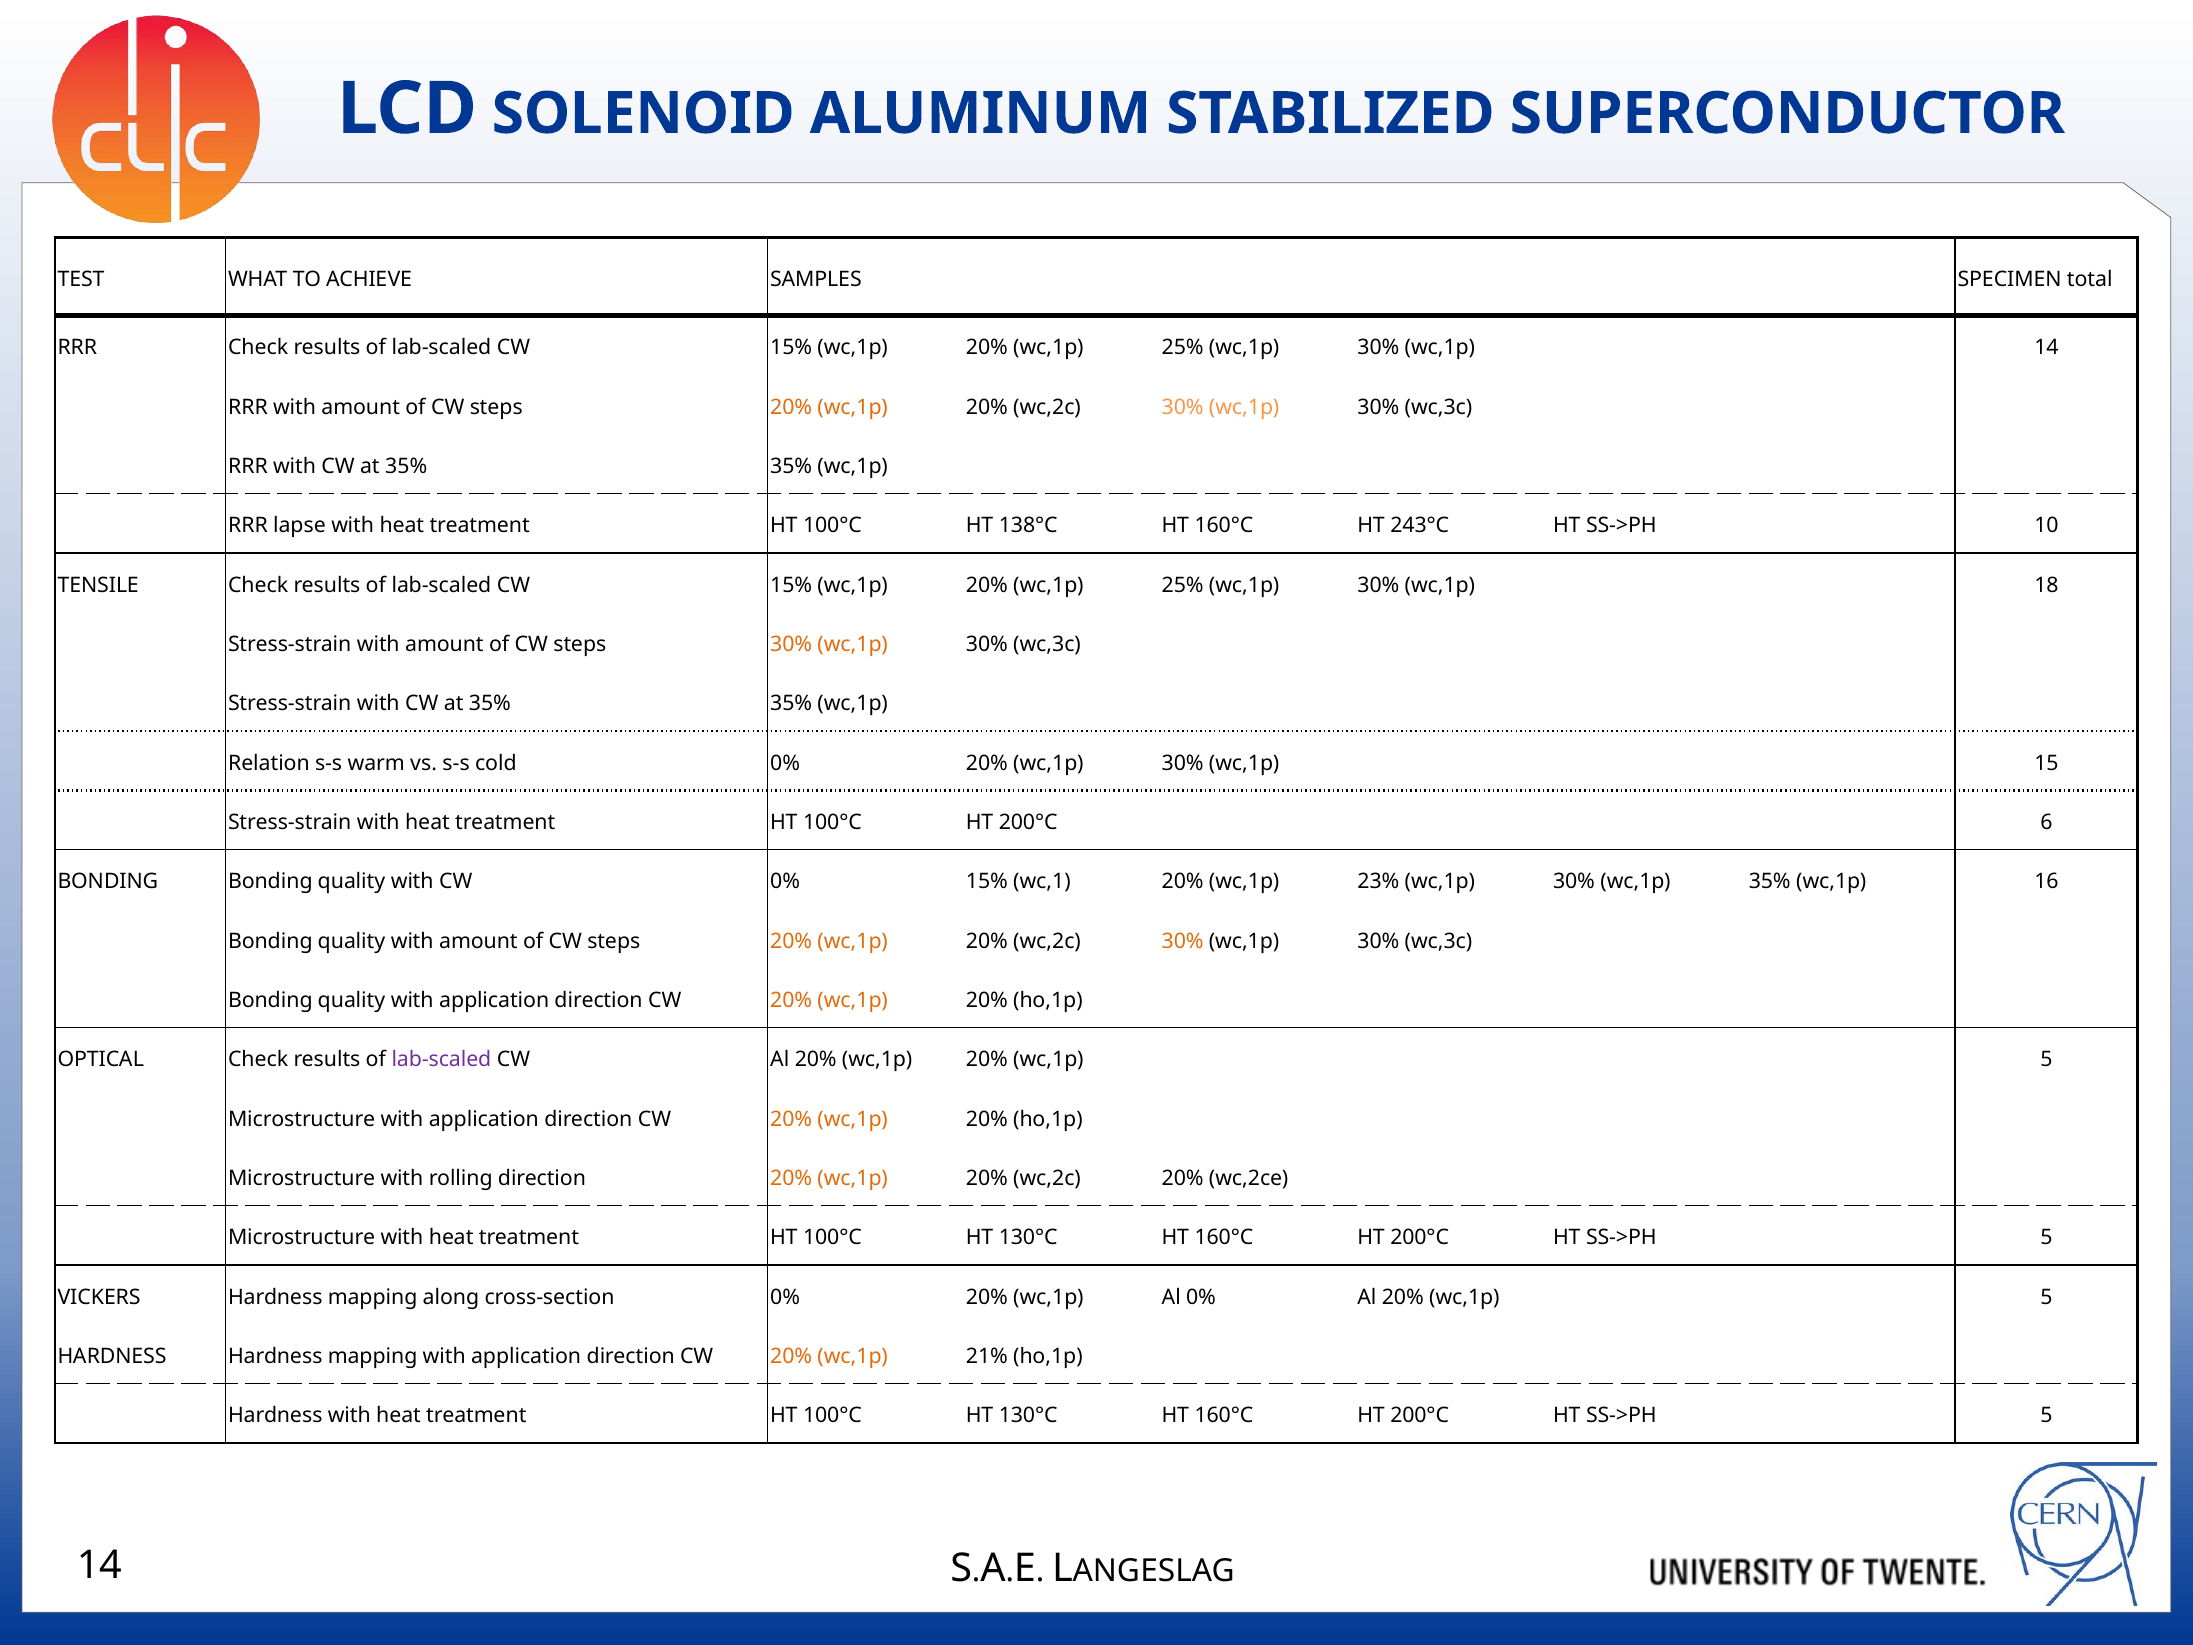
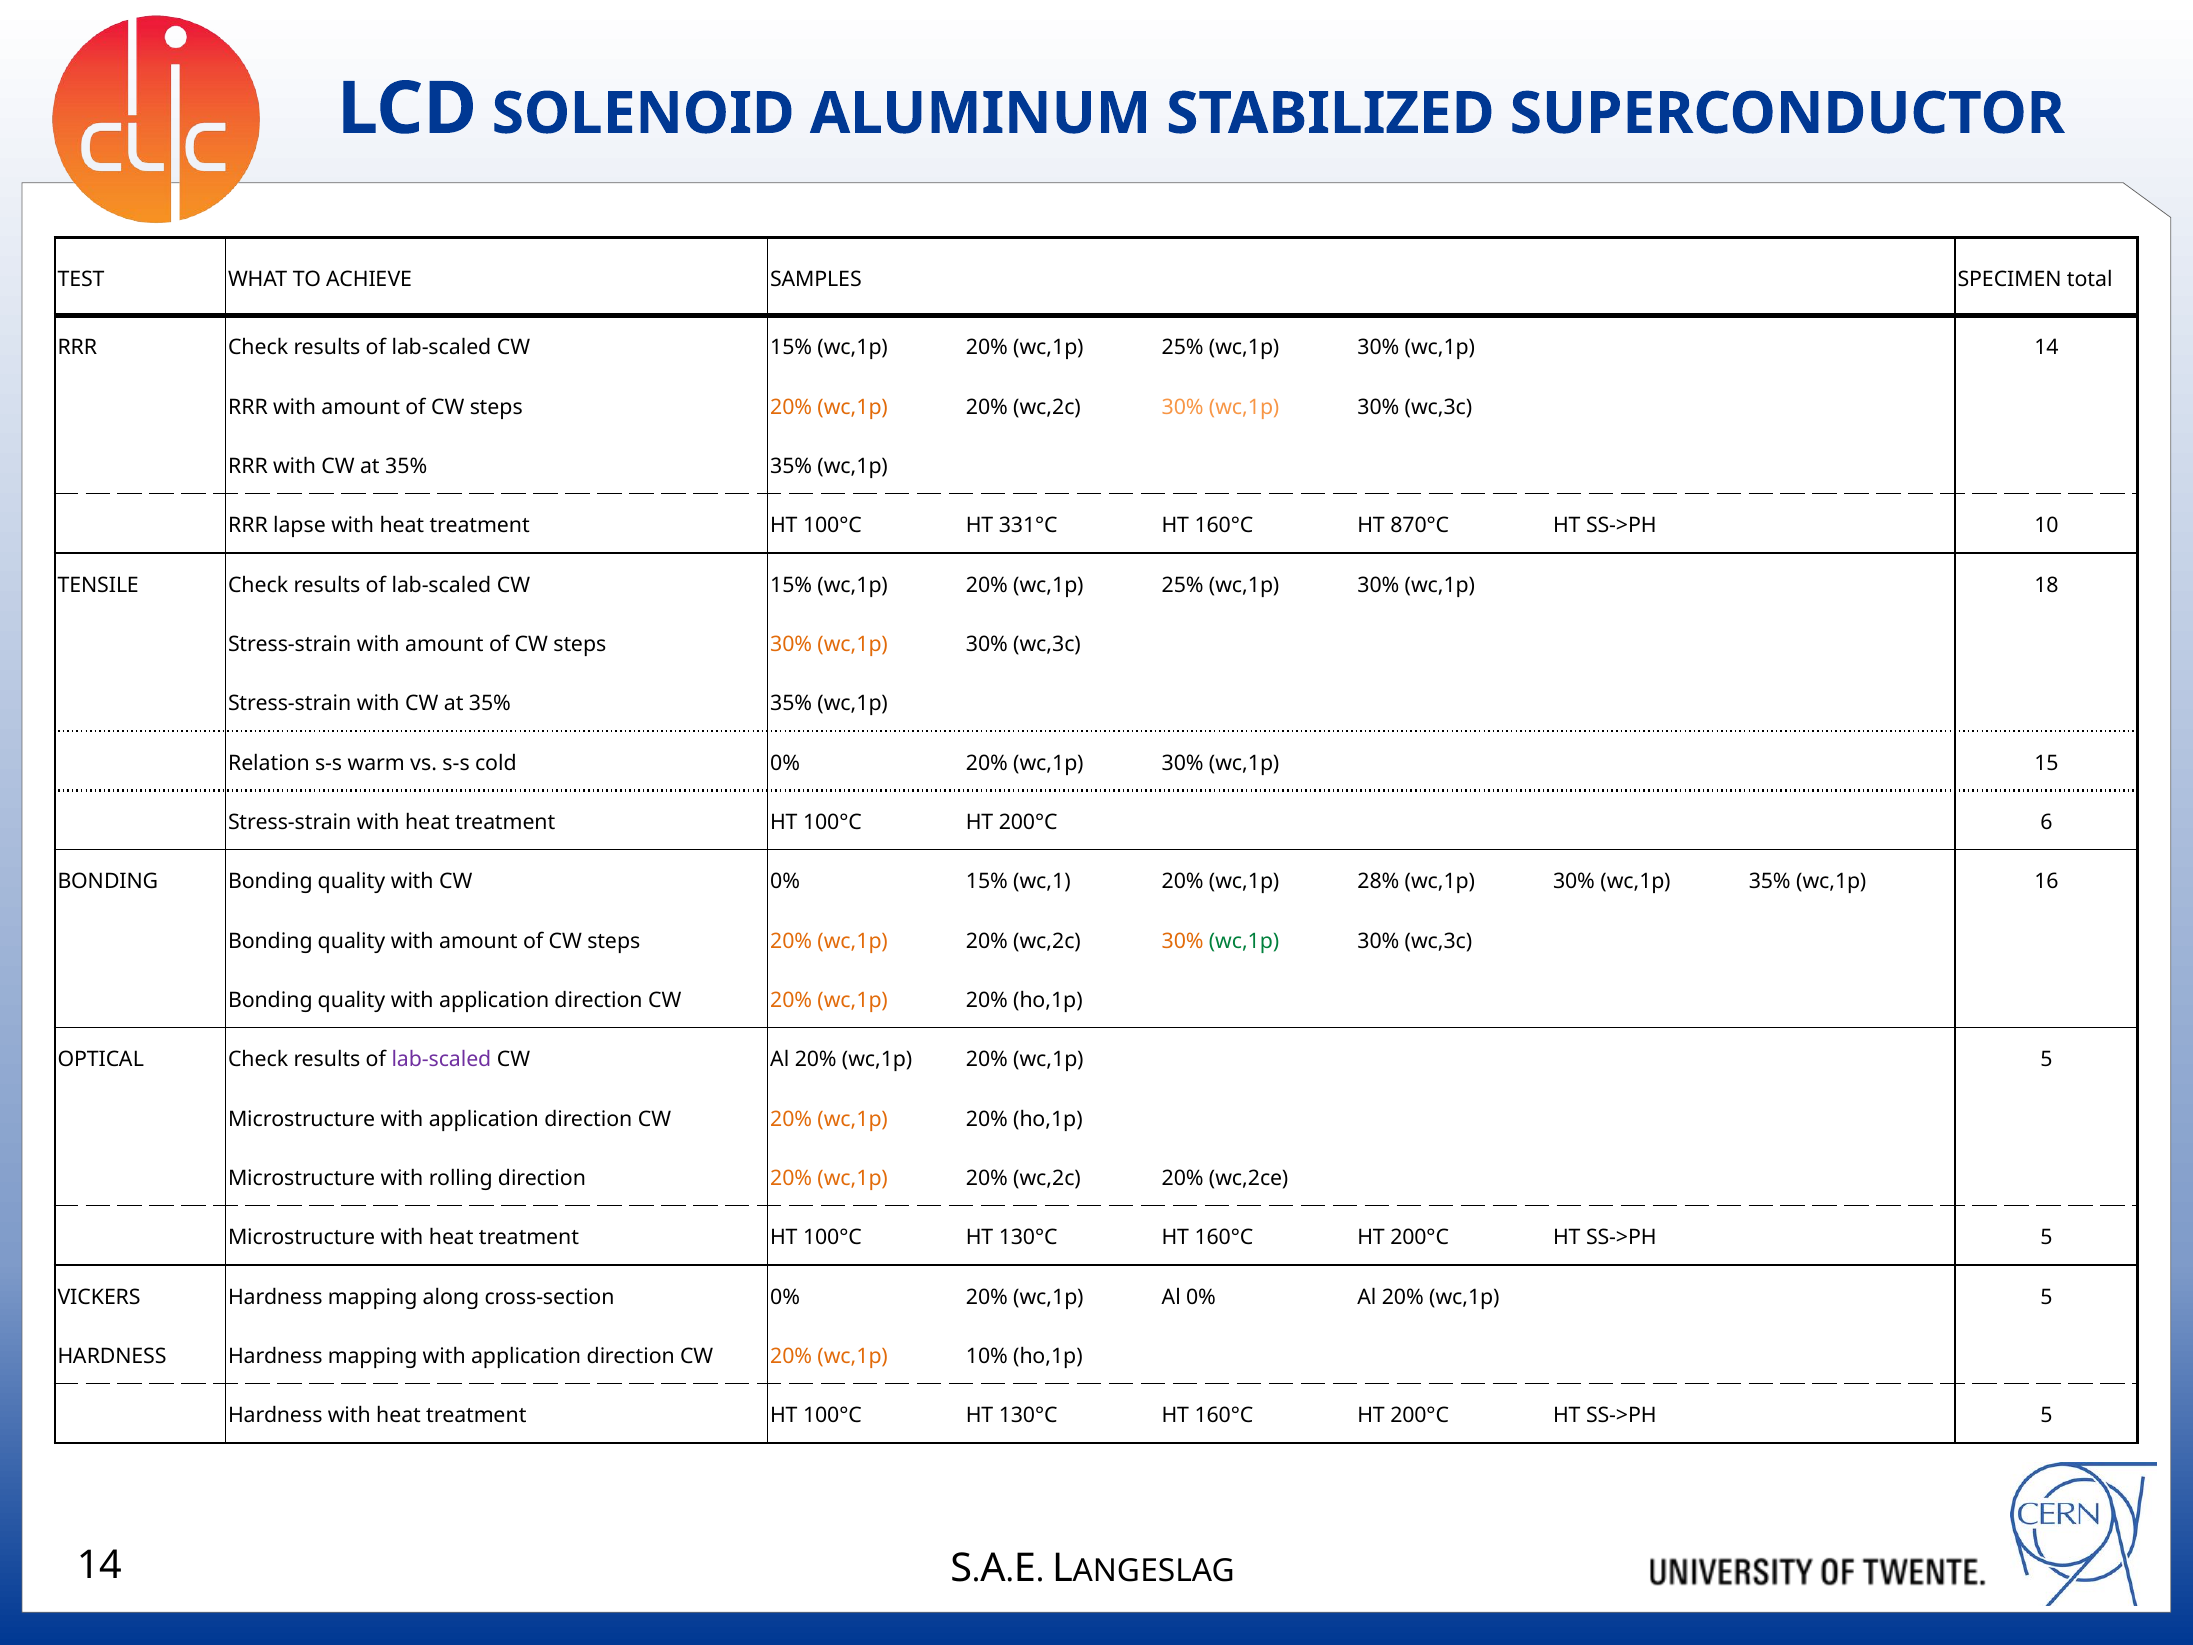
138°C: 138°C -> 331°C
243°C: 243°C -> 870°C
23%: 23% -> 28%
wc,1p at (1244, 941) colour: black -> green
21%: 21% -> 10%
